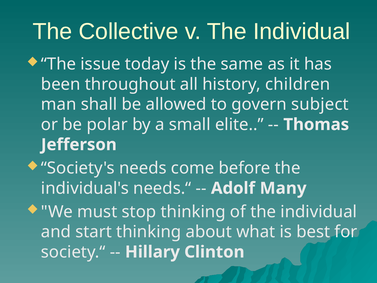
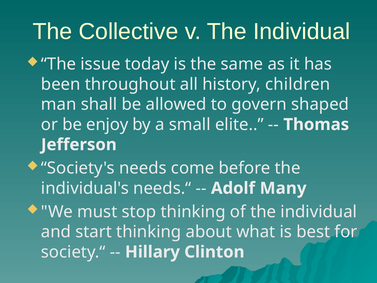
subject: subject -> shaped
polar: polar -> enjoy
